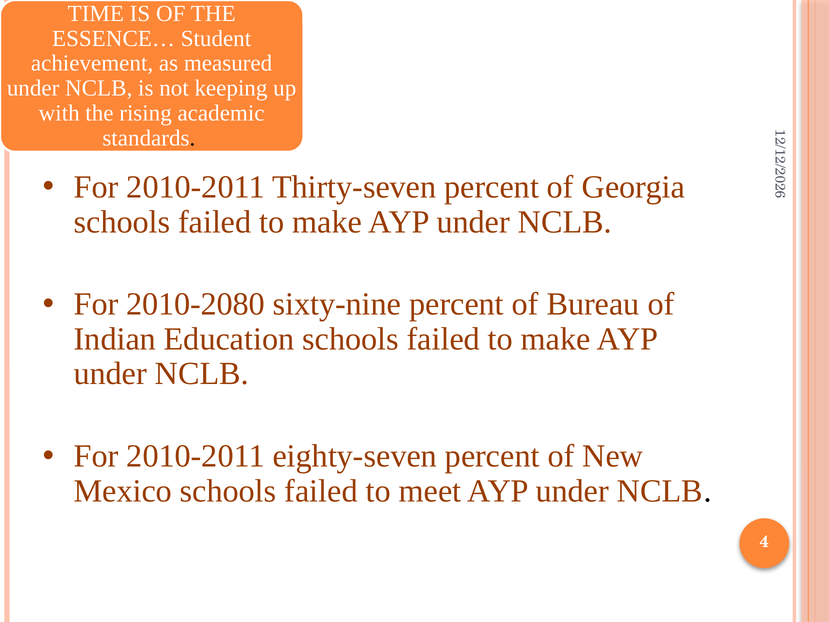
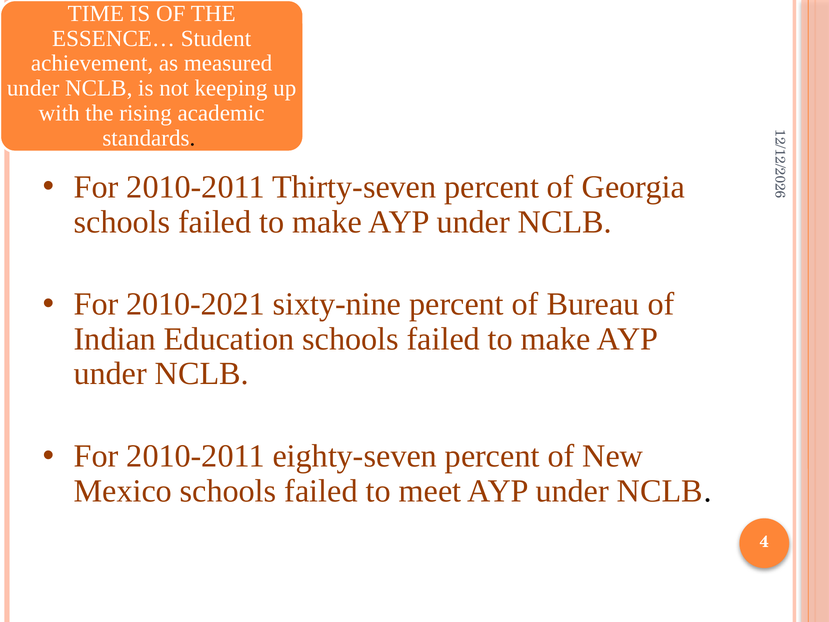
2010-2080: 2010-2080 -> 2010-2021
